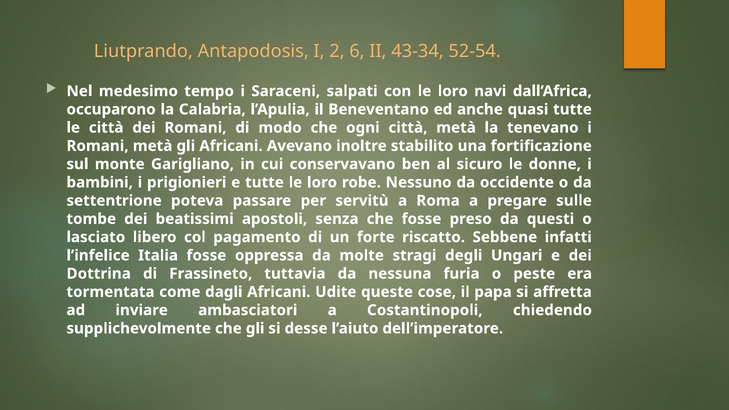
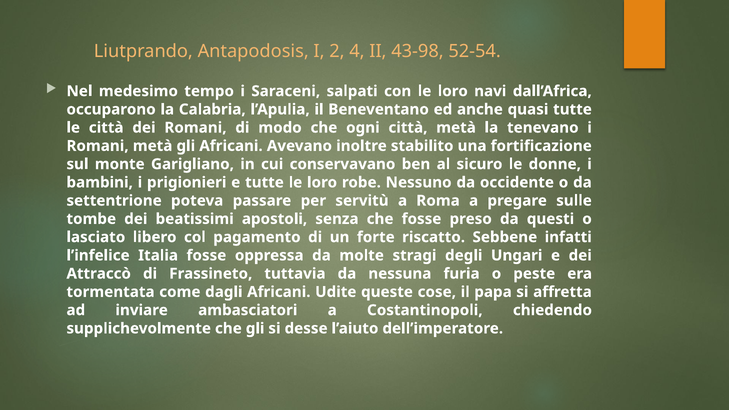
6: 6 -> 4
43-34: 43-34 -> 43-98
Dottrina: Dottrina -> Attraccò
